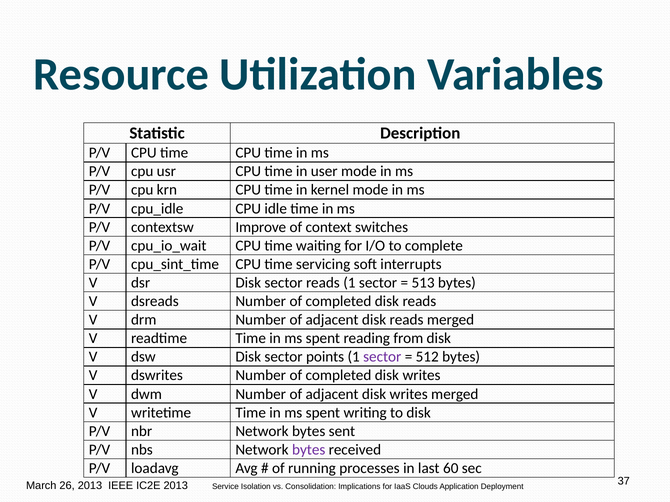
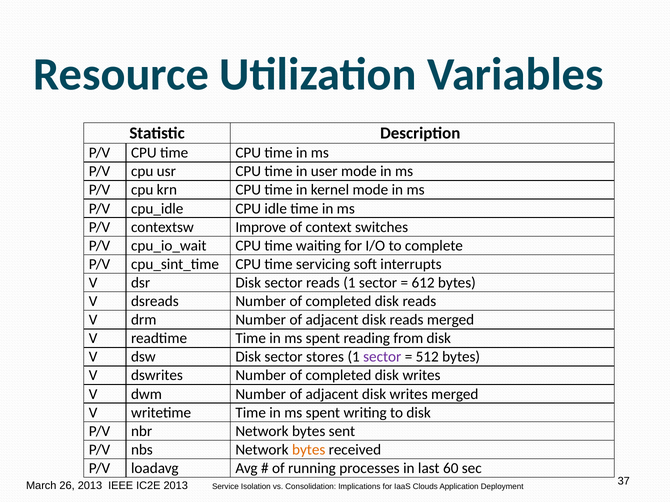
513: 513 -> 612
points: points -> stores
bytes at (309, 450) colour: purple -> orange
